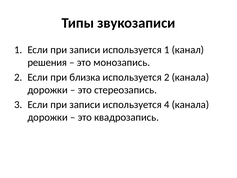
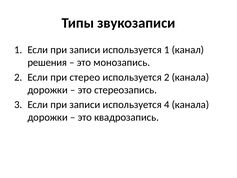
близка: близка -> стерео
